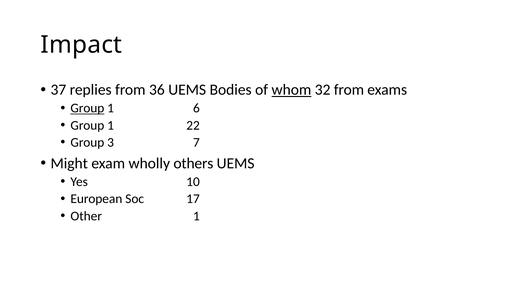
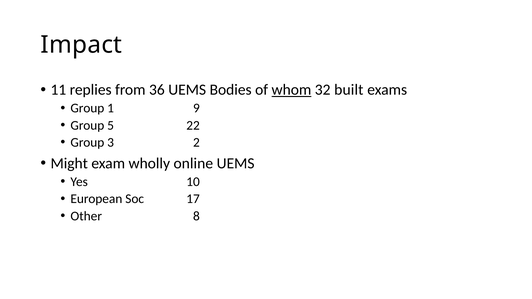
37: 37 -> 11
32 from: from -> built
Group at (87, 108) underline: present -> none
6: 6 -> 9
1 at (111, 125): 1 -> 5
7: 7 -> 2
others: others -> online
Other 1: 1 -> 8
